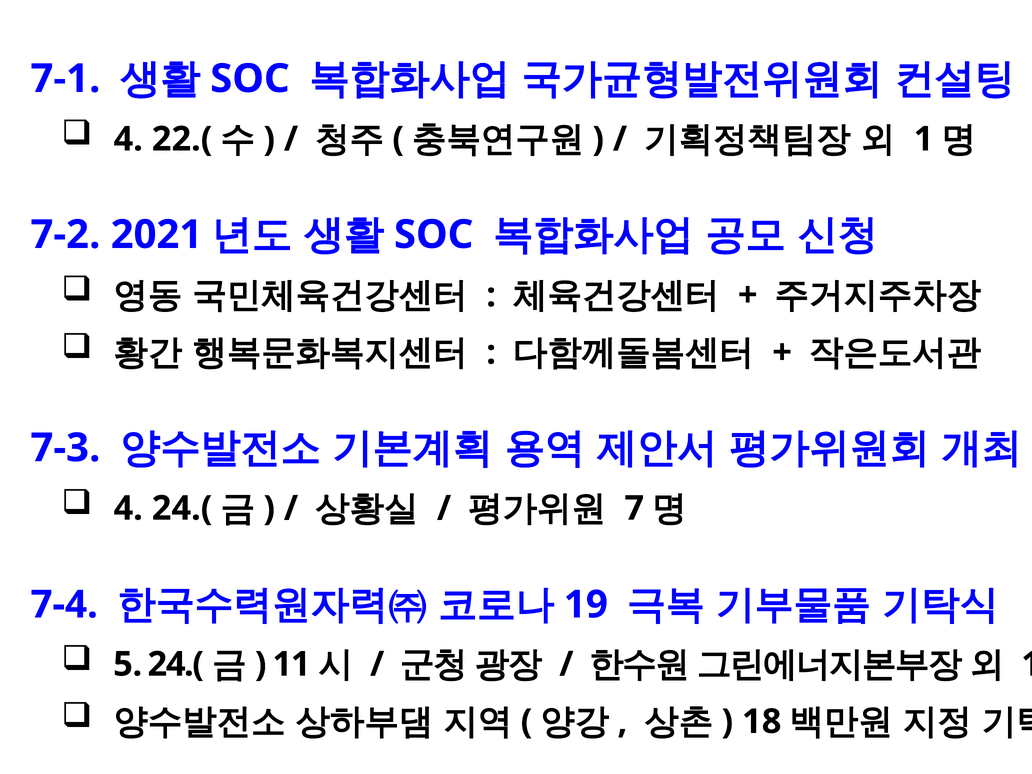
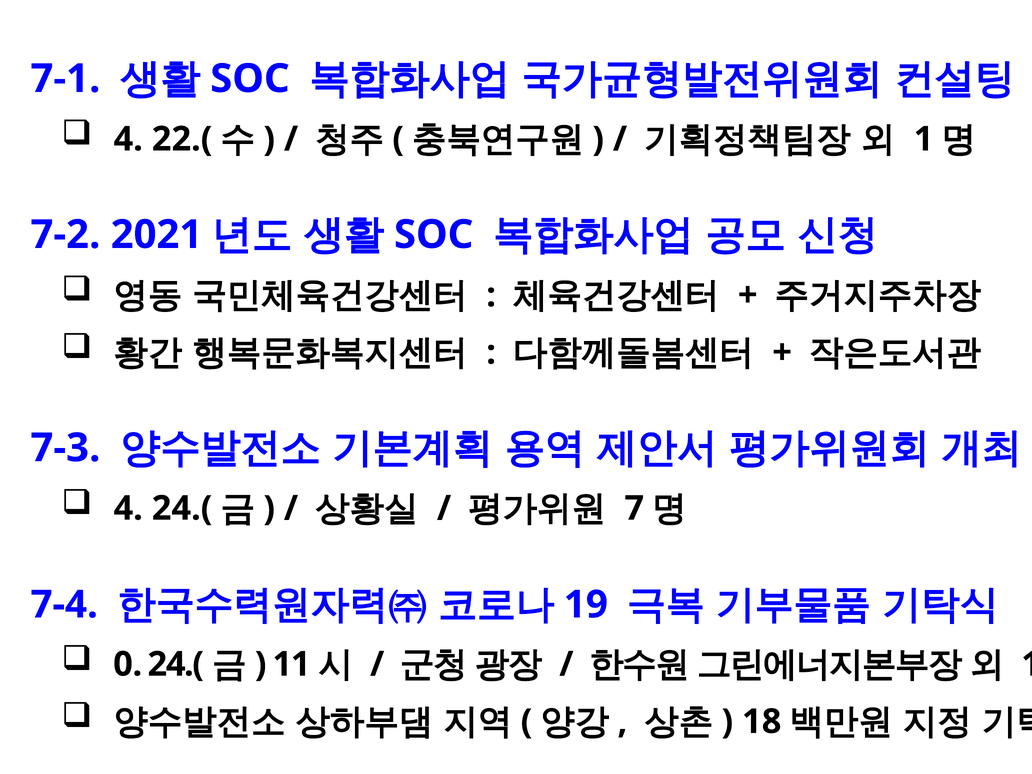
5: 5 -> 0
